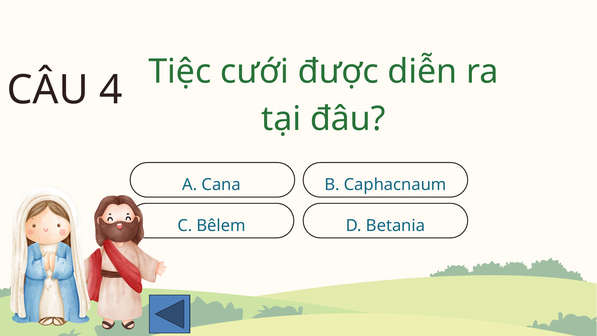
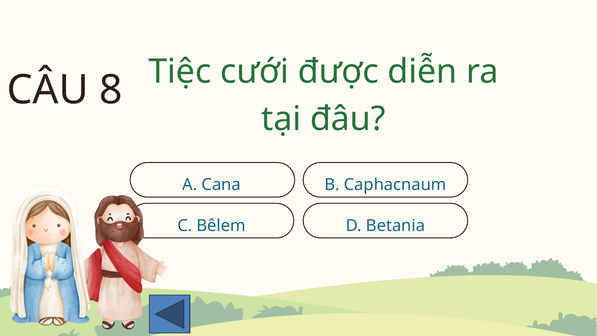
4: 4 -> 8
